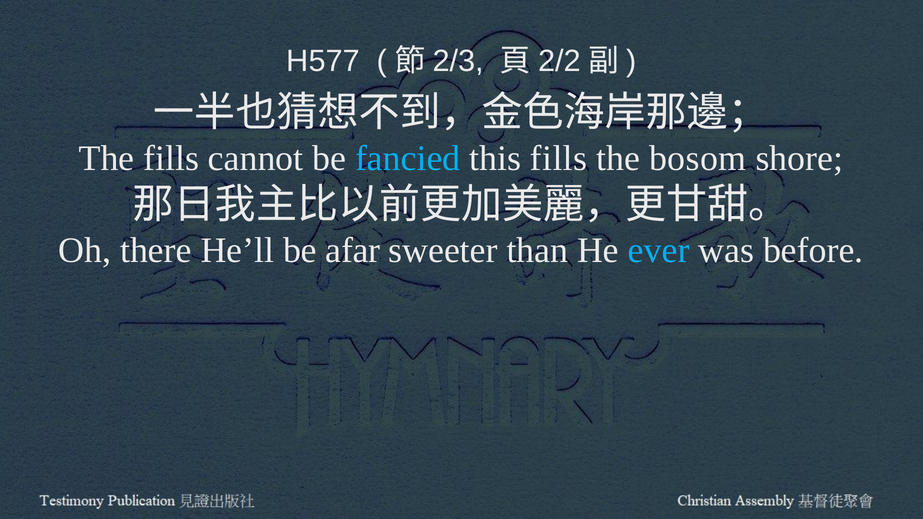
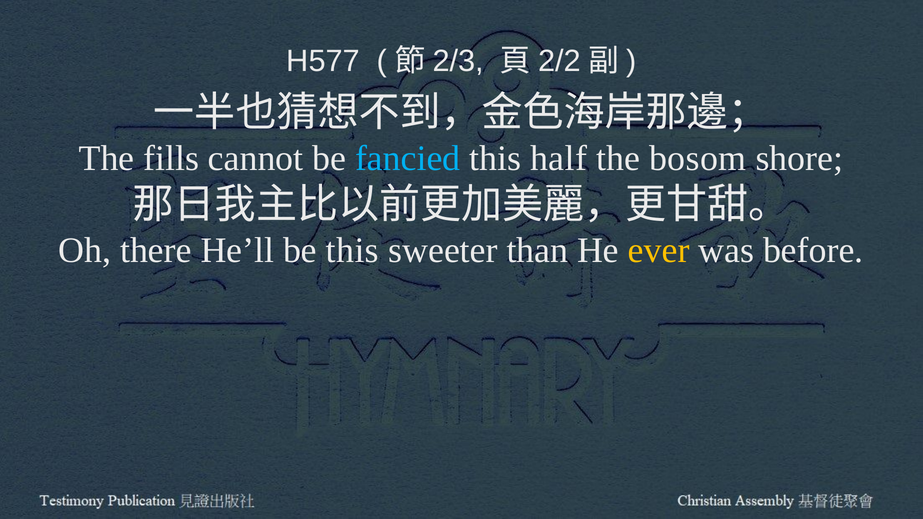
this fills: fills -> half
be afar: afar -> this
ever colour: light blue -> yellow
